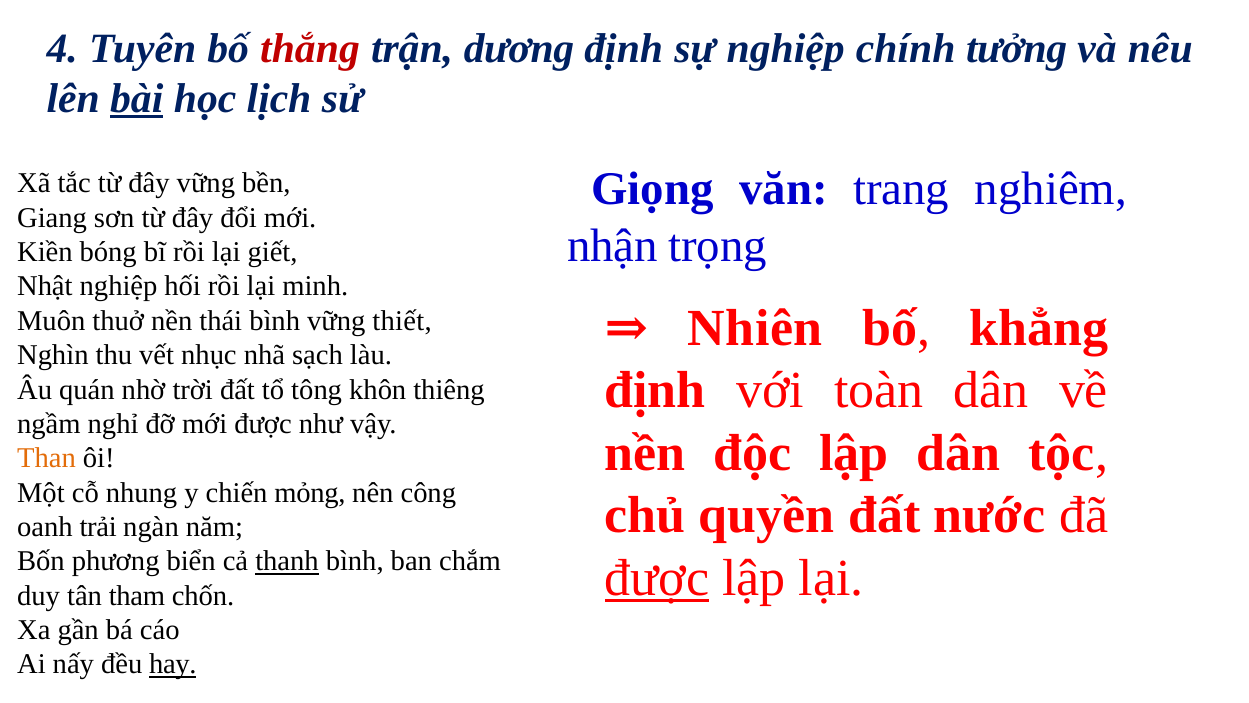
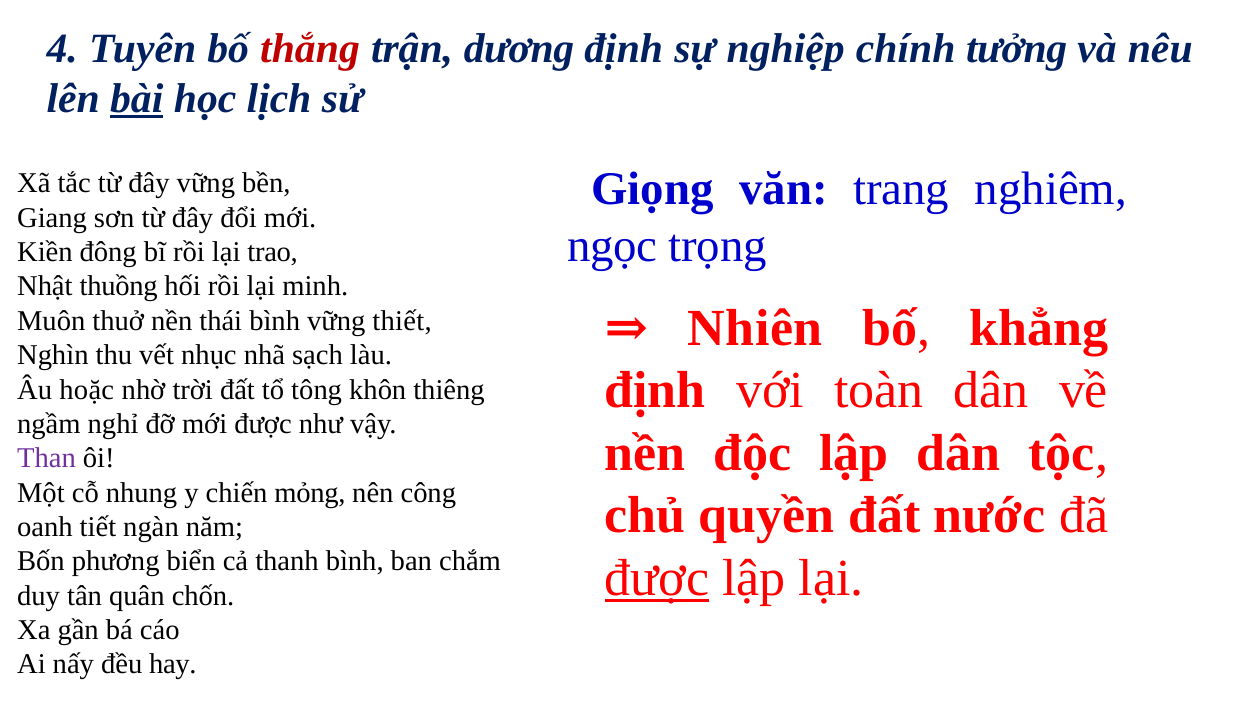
nhận: nhận -> ngọc
bóng: bóng -> đông
giết: giết -> trao
Nhật nghiệp: nghiệp -> thuồng
quán: quán -> hoặc
Than colour: orange -> purple
trải: trải -> tiết
thanh underline: present -> none
tham: tham -> quân
hay underline: present -> none
